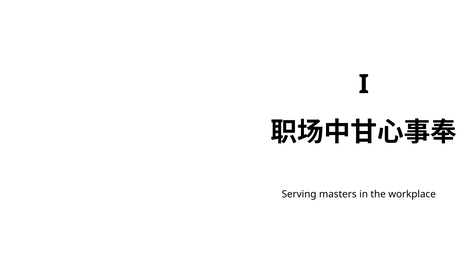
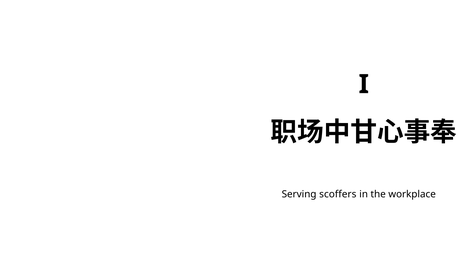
masters: masters -> scoffers
